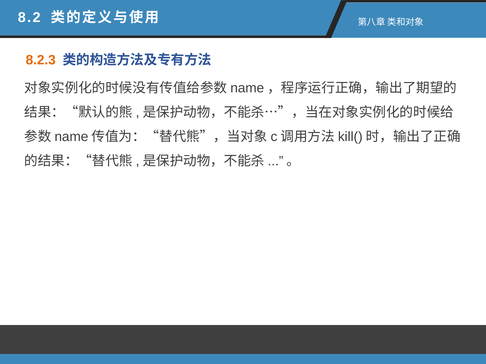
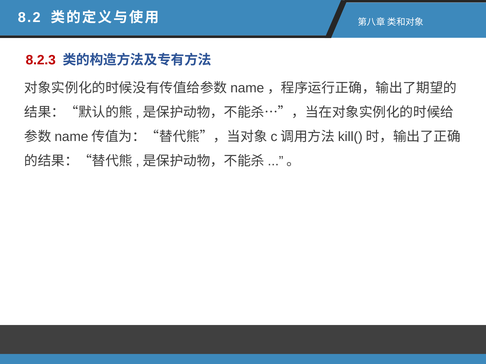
8.2.3 colour: orange -> red
